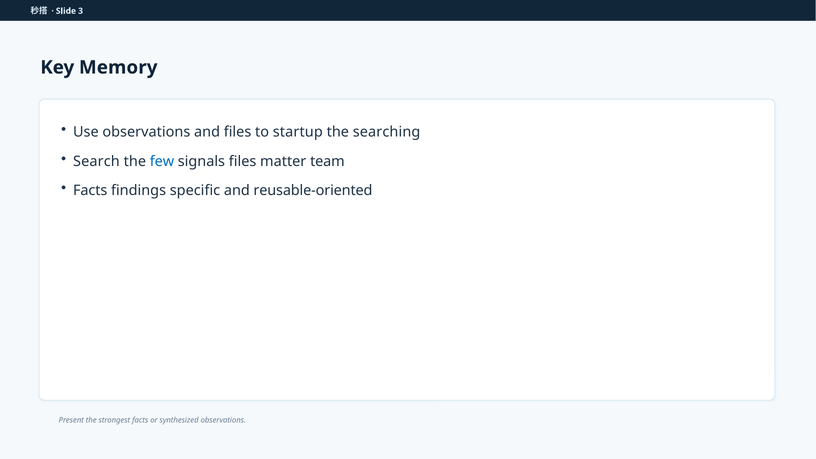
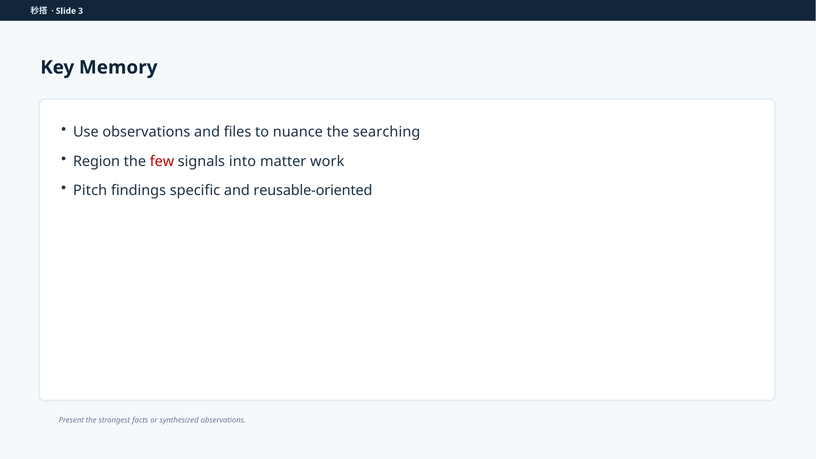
startup: startup -> nuance
Search: Search -> Region
few colour: blue -> red
signals files: files -> into
team: team -> work
Facts at (90, 191): Facts -> Pitch
